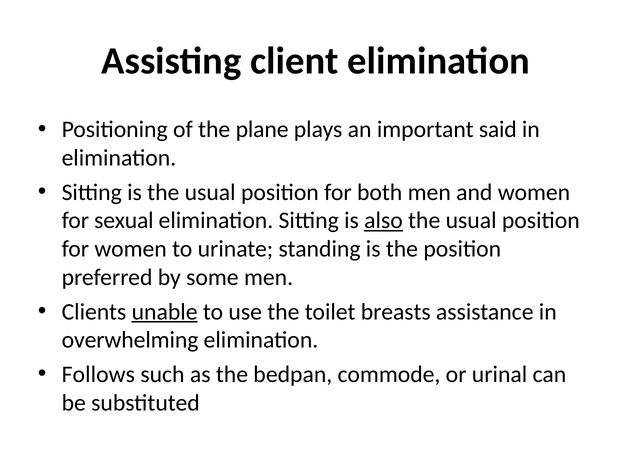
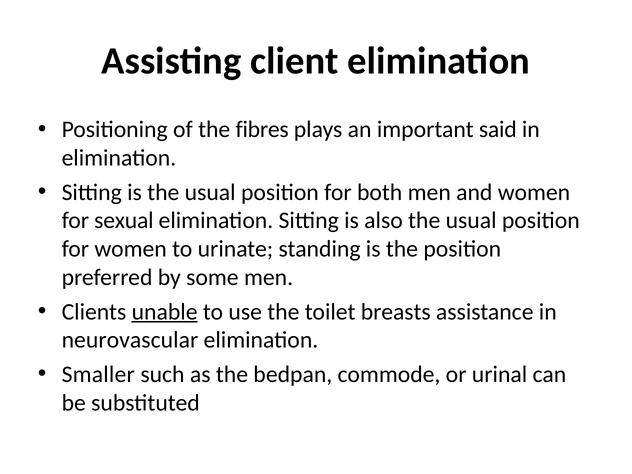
plane: plane -> fibres
also underline: present -> none
overwhelming: overwhelming -> neurovascular
Follows: Follows -> Smaller
